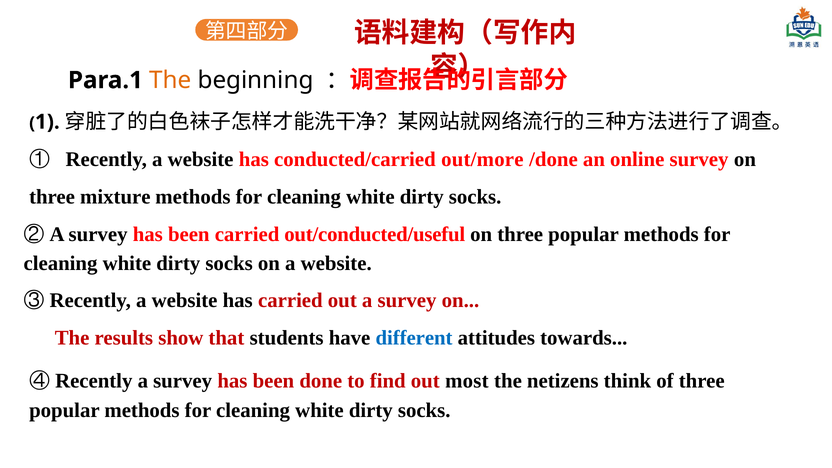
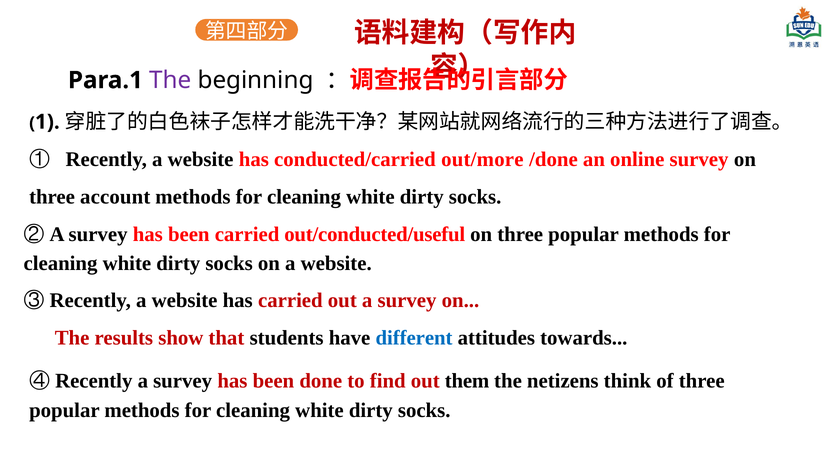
The at (170, 80) colour: orange -> purple
mixture: mixture -> account
most: most -> them
